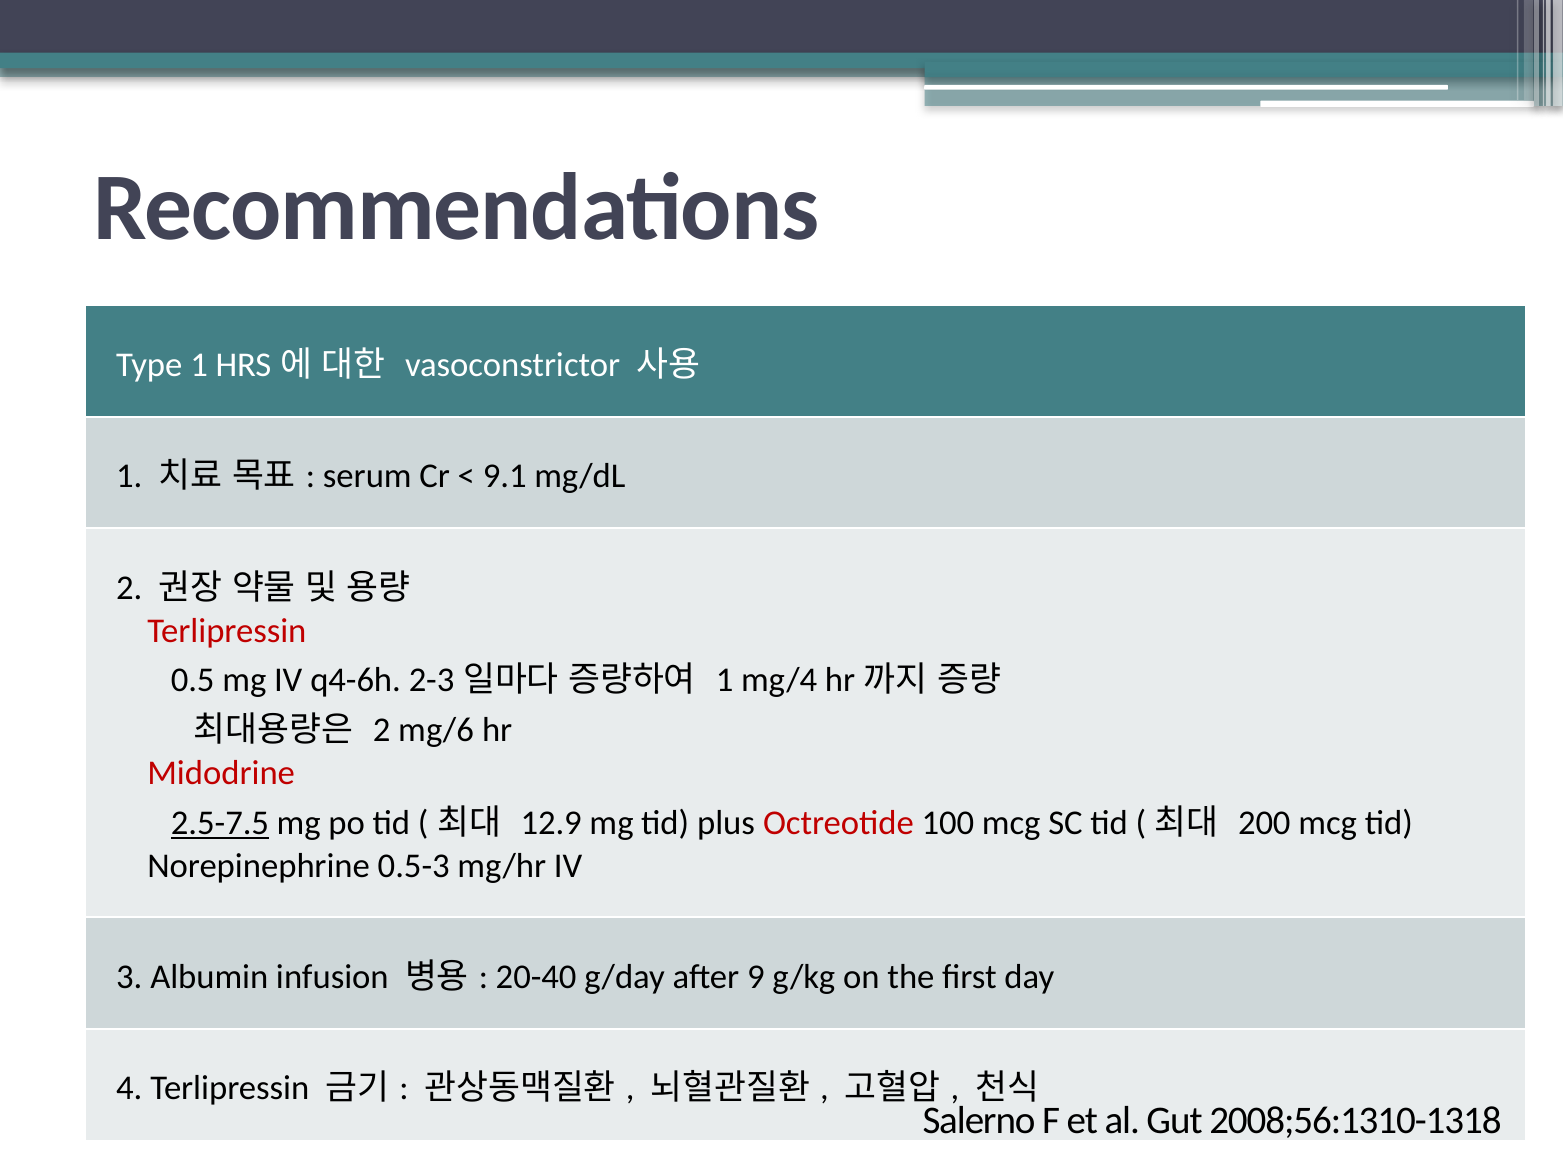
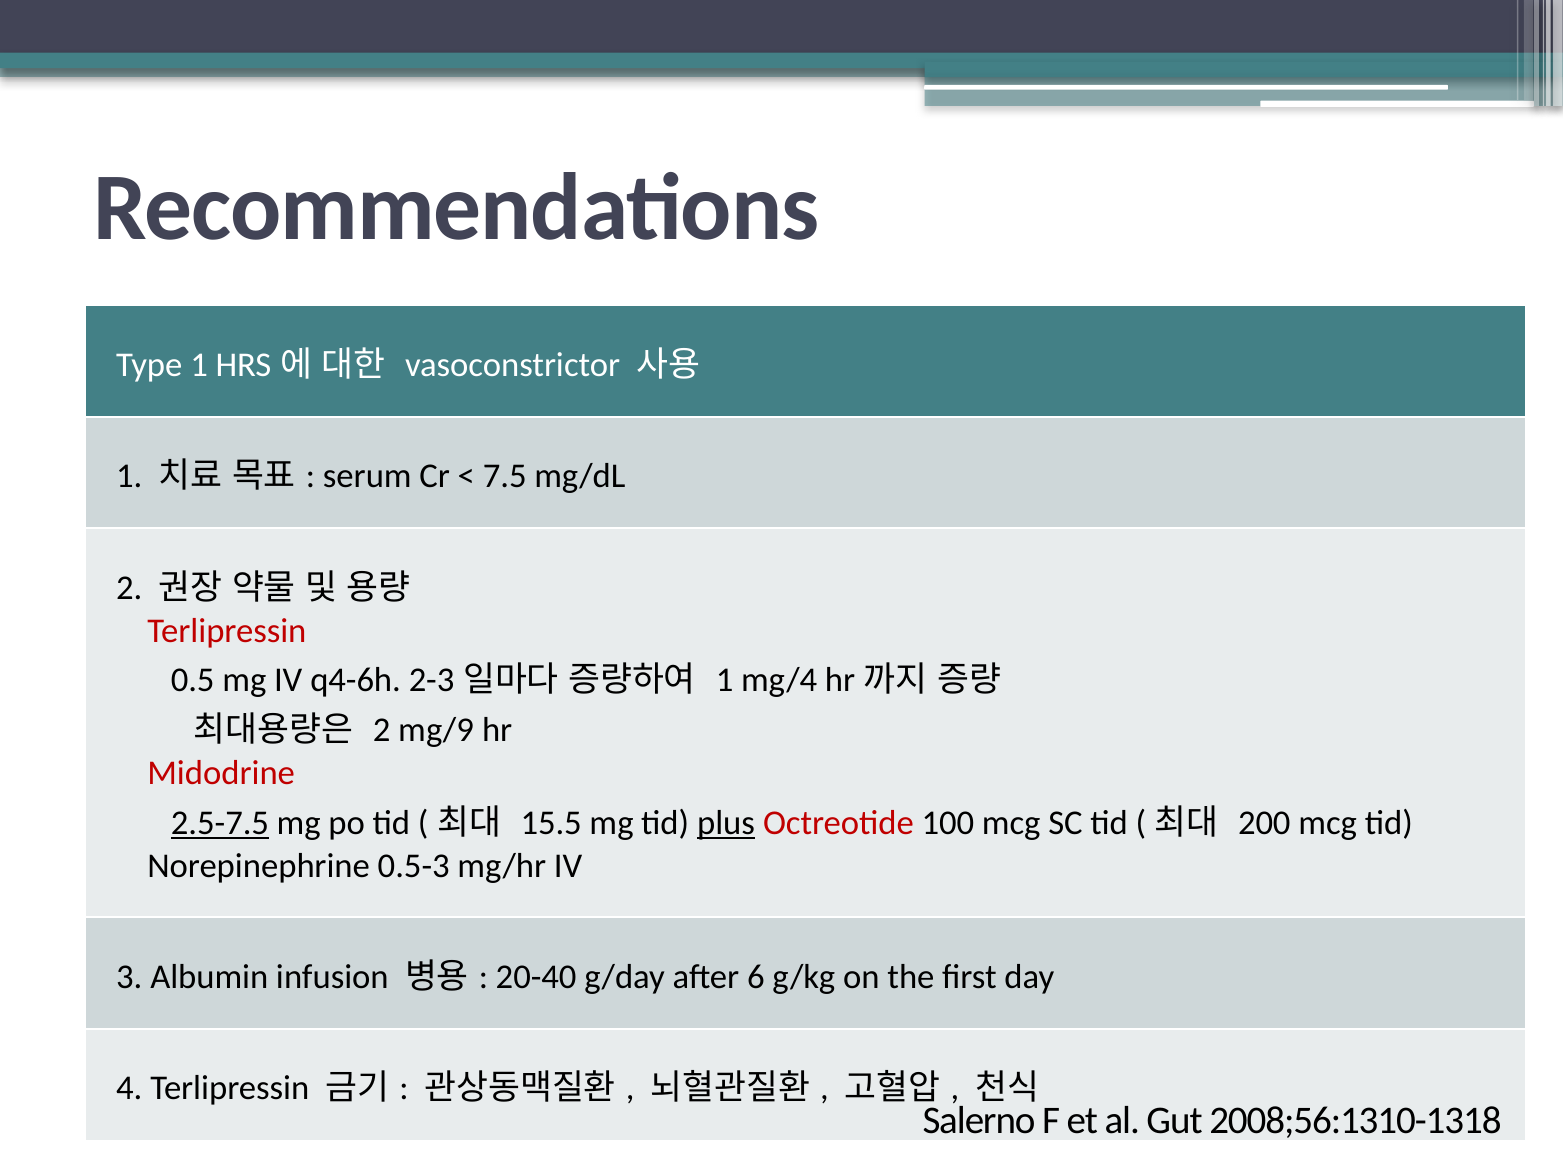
9.1: 9.1 -> 7.5
mg/6: mg/6 -> mg/9
12.9: 12.9 -> 15.5
plus underline: none -> present
9: 9 -> 6
